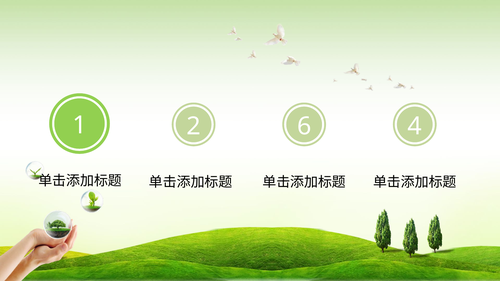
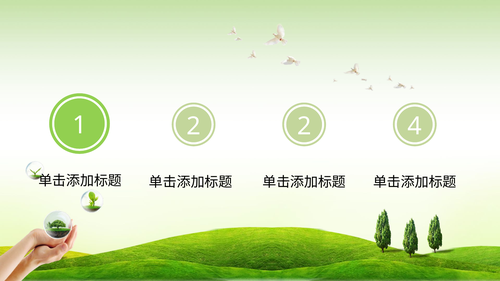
2 6: 6 -> 2
